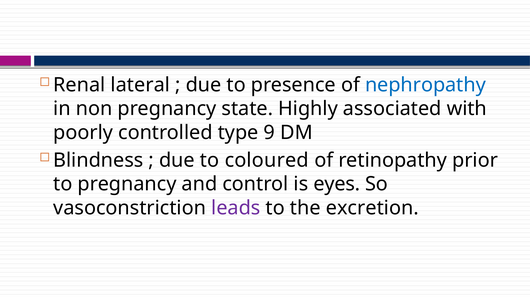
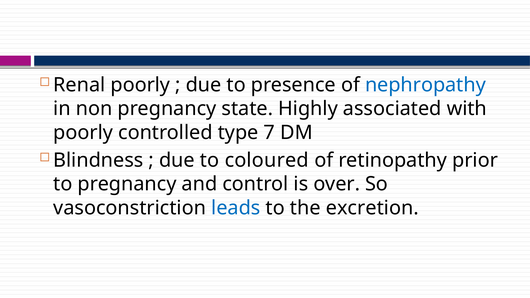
Renal lateral: lateral -> poorly
9: 9 -> 7
eyes: eyes -> over
leads colour: purple -> blue
